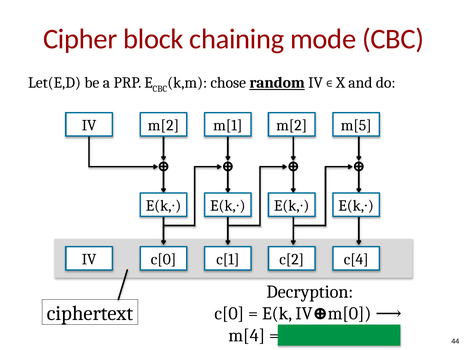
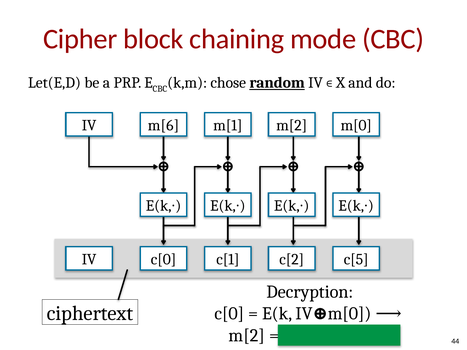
m[2 at (163, 126): m[2 -> m[6
m[5: m[5 -> m[0
c[4: c[4 -> c[5
m[4 at (247, 336): m[4 -> m[2
